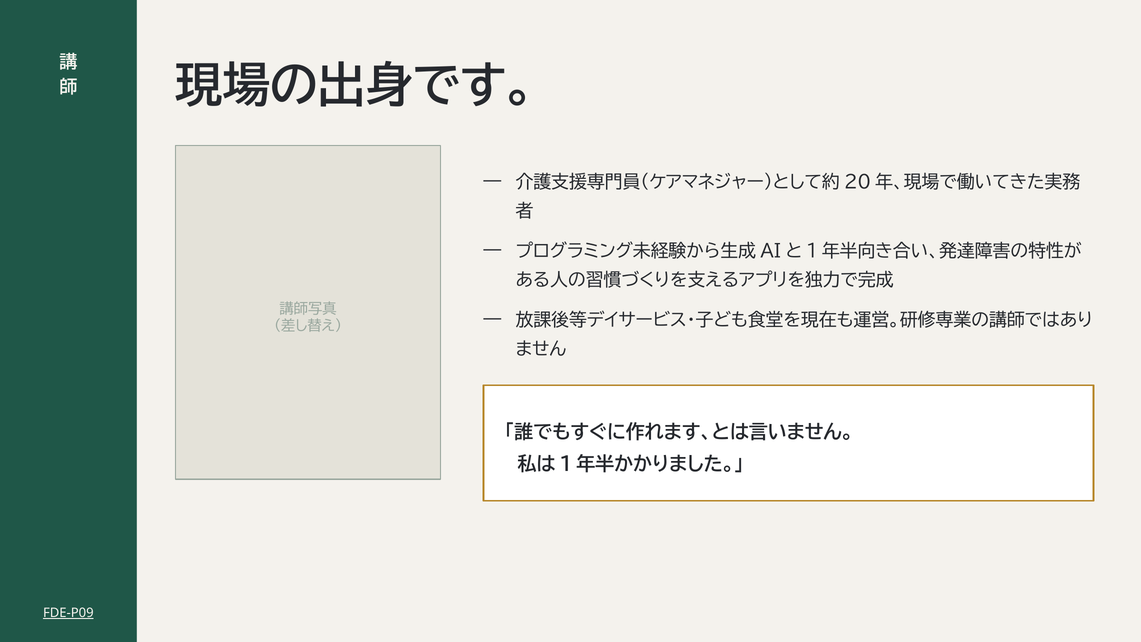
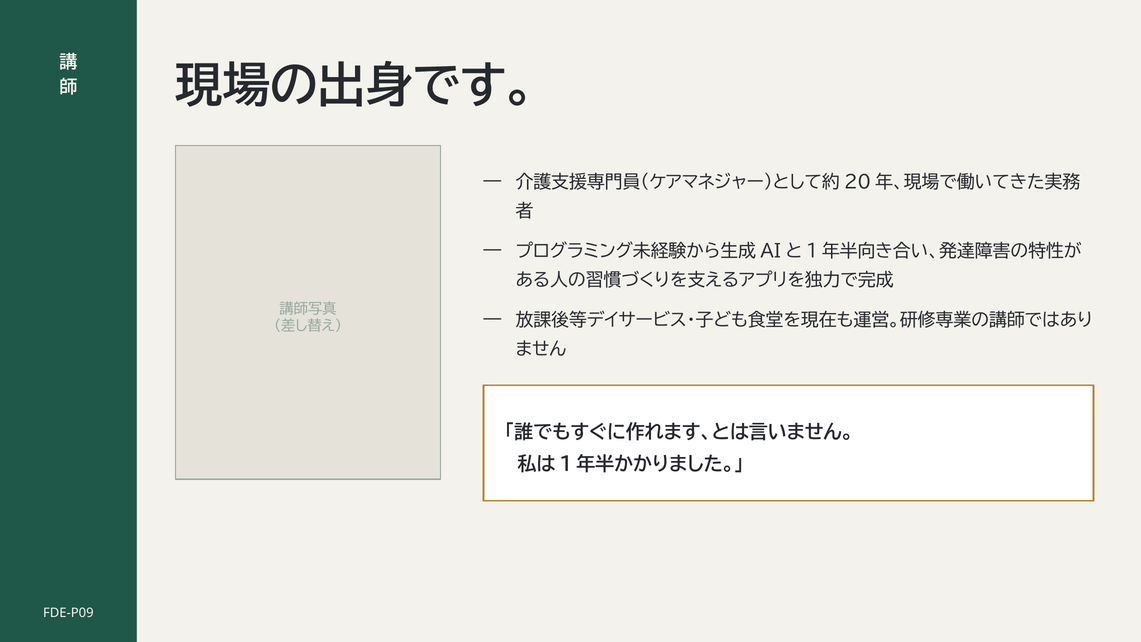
FDE-P09 underline: present -> none
